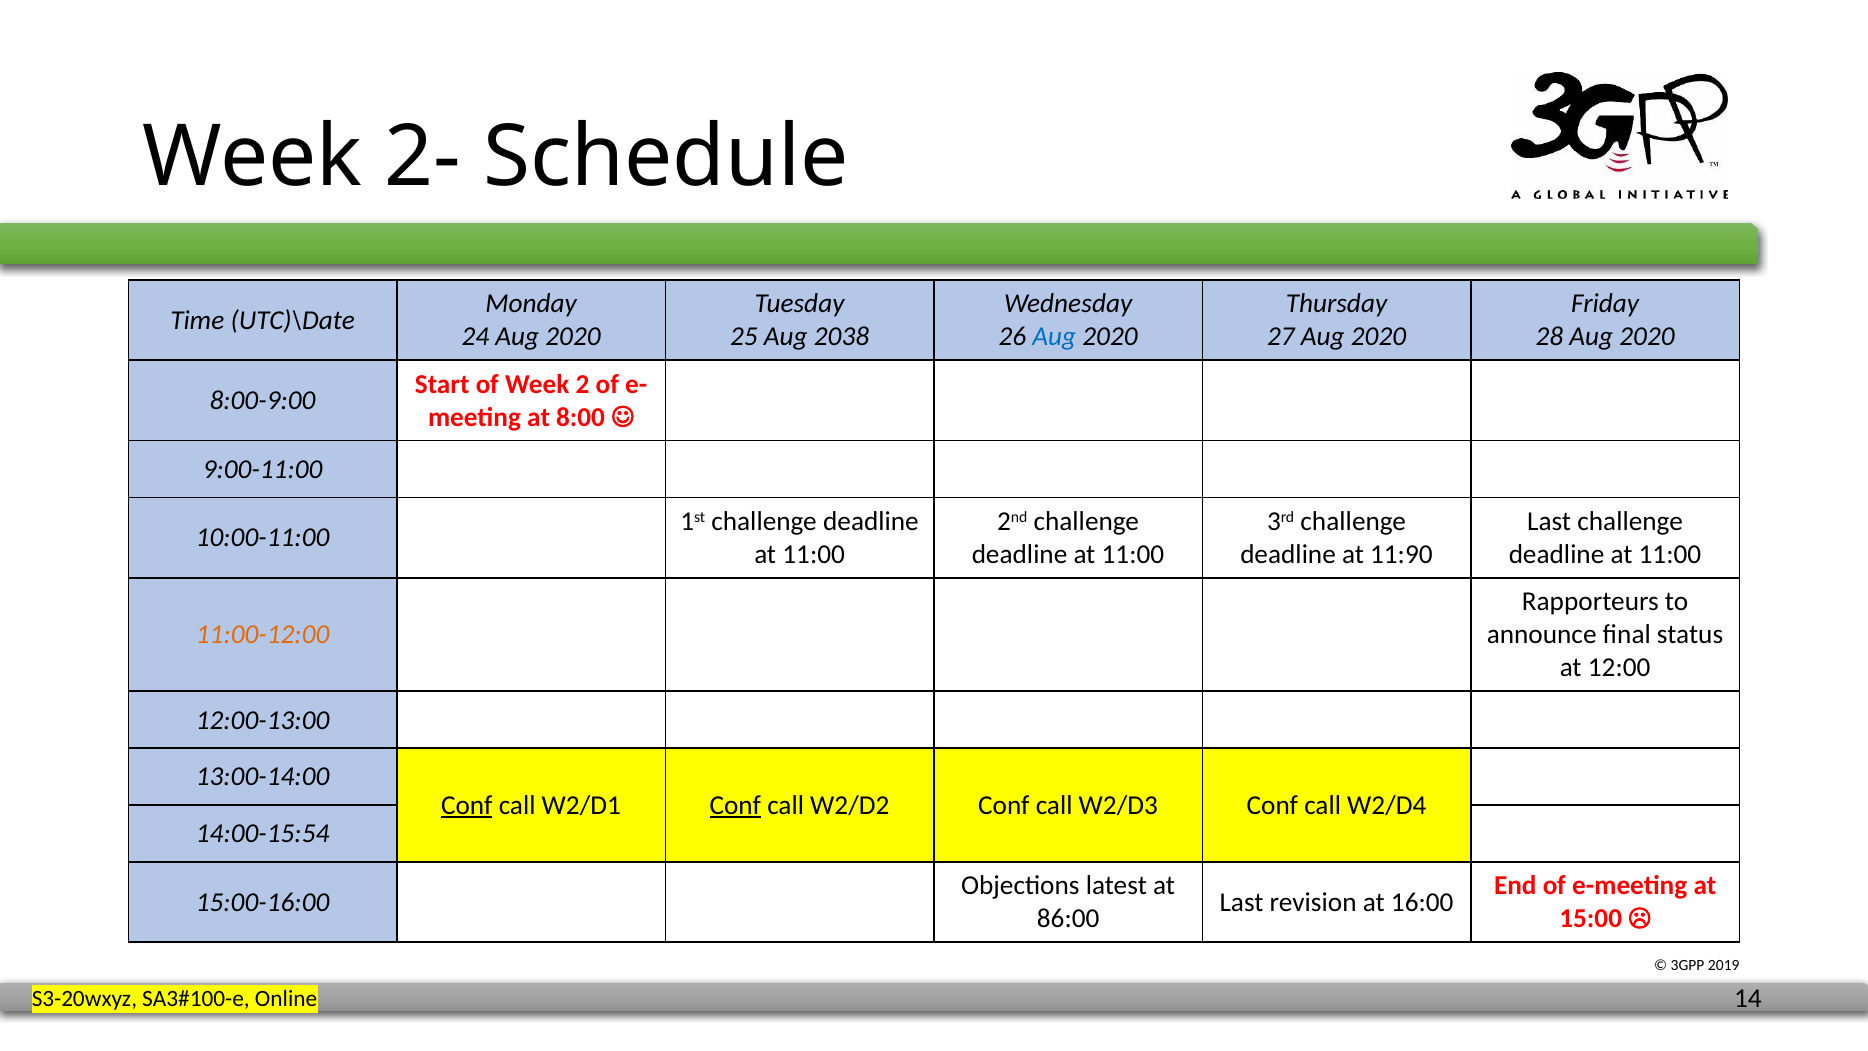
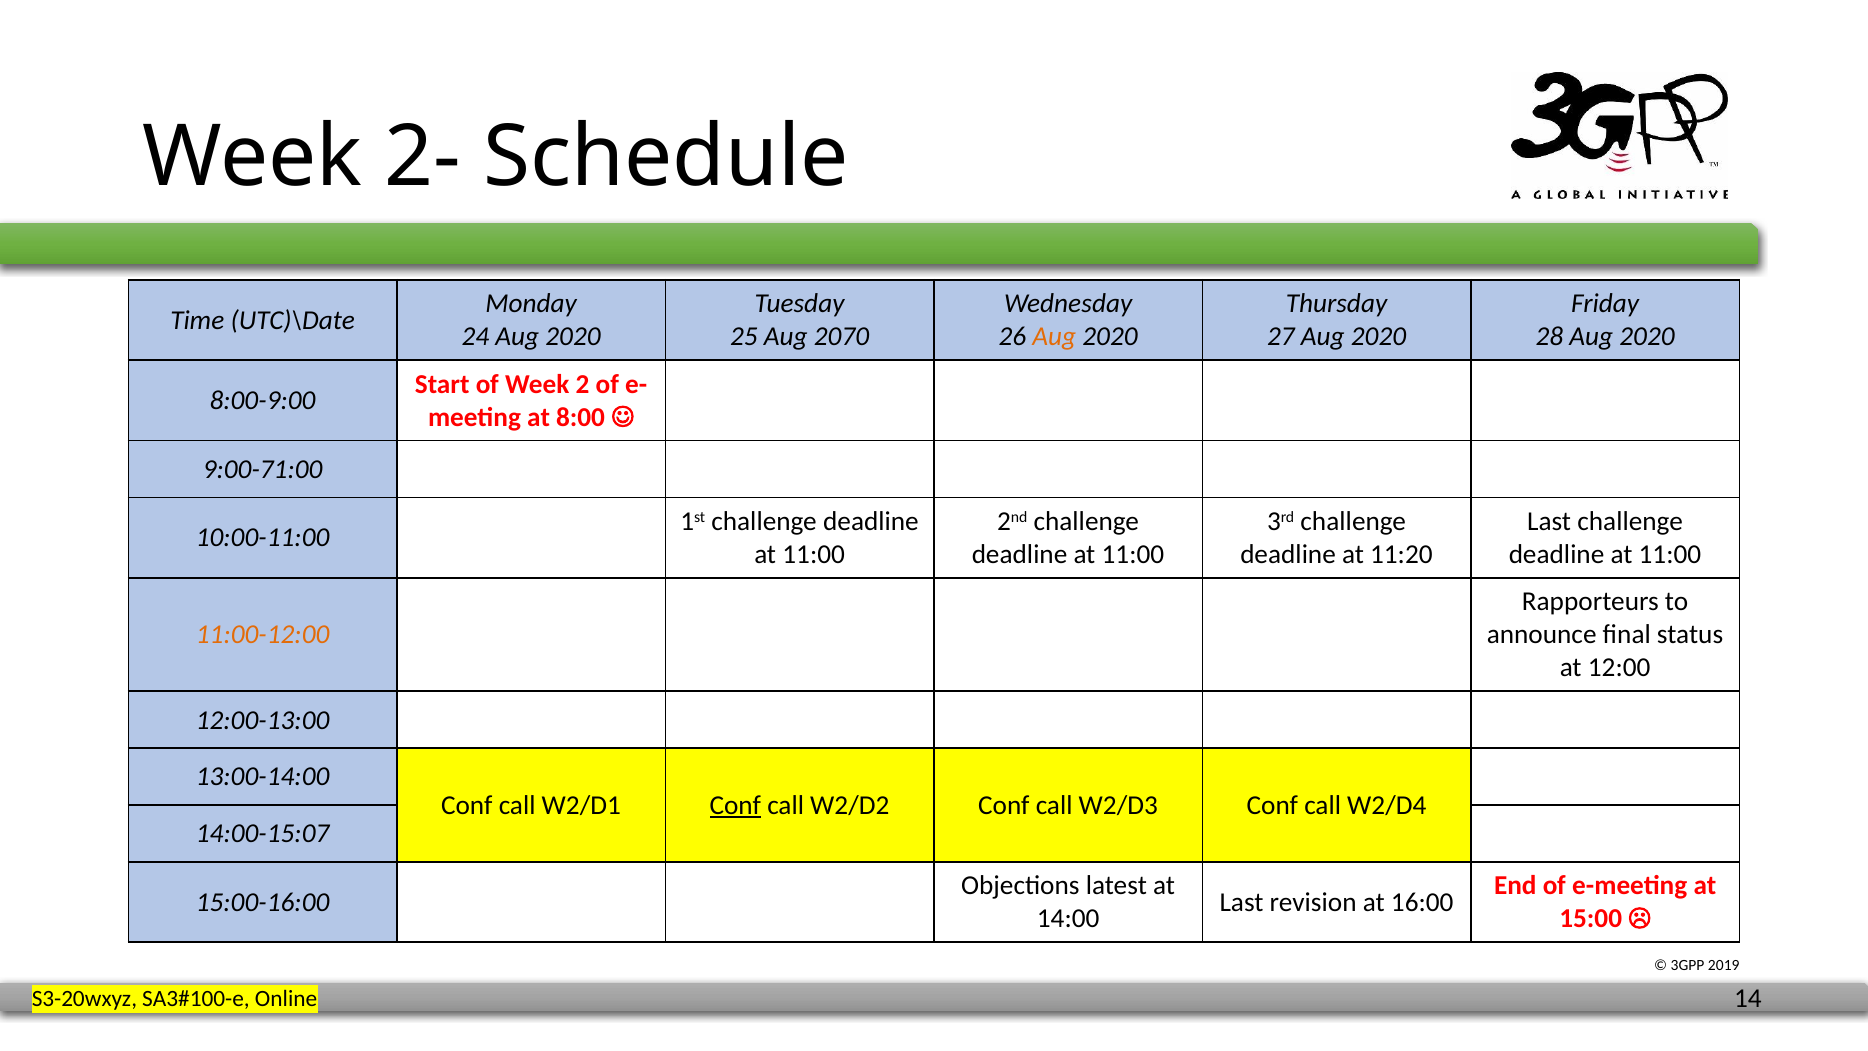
2038: 2038 -> 2070
Aug at (1054, 337) colour: blue -> orange
9:00-11:00: 9:00-11:00 -> 9:00-71:00
11:90: 11:90 -> 11:20
Conf at (467, 805) underline: present -> none
14:00-15:54: 14:00-15:54 -> 14:00-15:07
86:00: 86:00 -> 14:00
